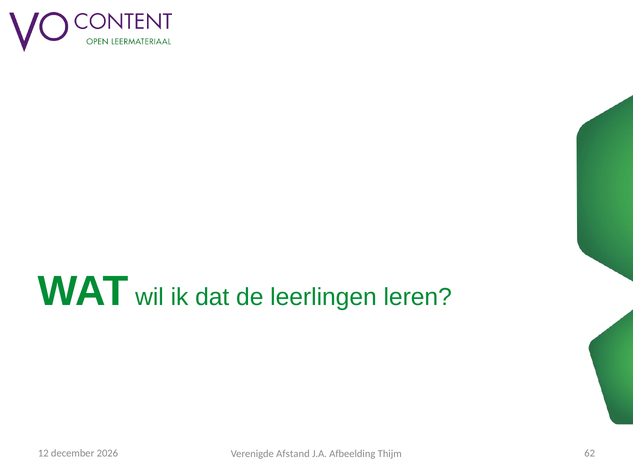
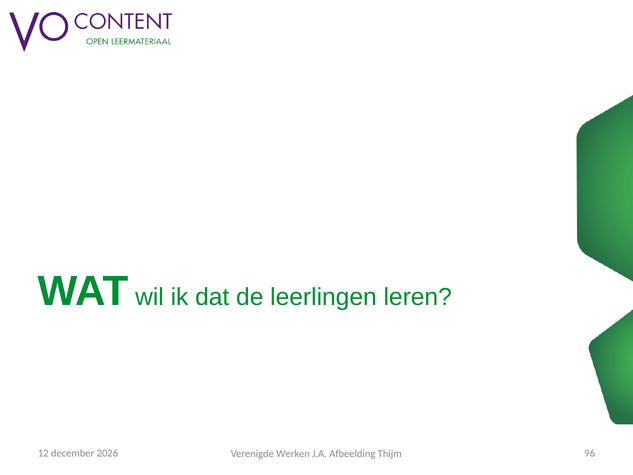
Afstand: Afstand -> Werken
62: 62 -> 96
